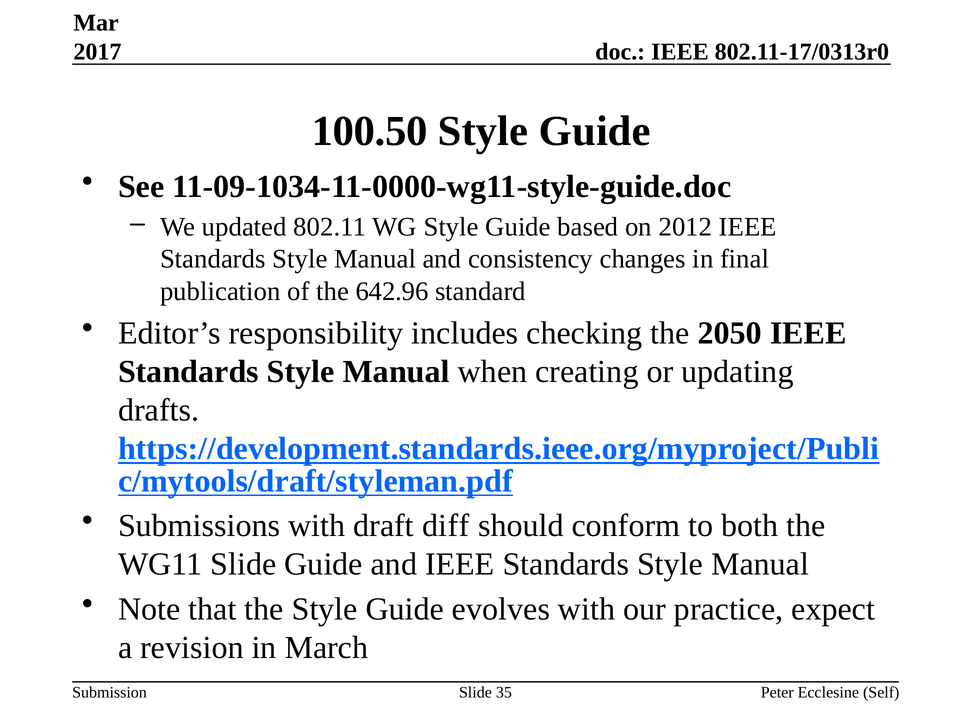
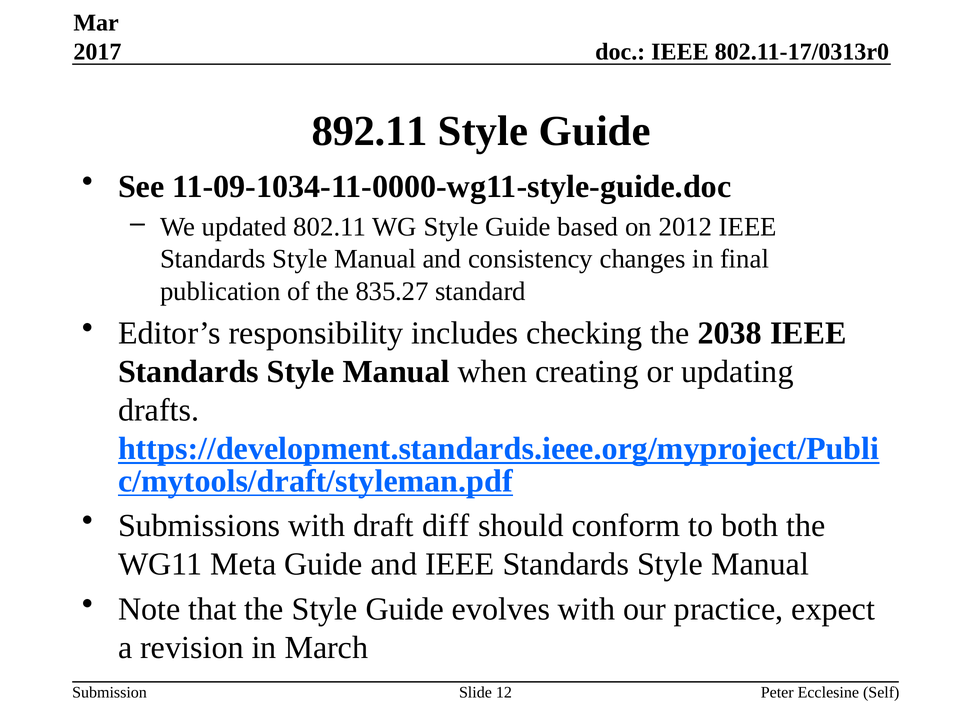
100.50: 100.50 -> 892.11
642.96: 642.96 -> 835.27
2050: 2050 -> 2038
WG11 Slide: Slide -> Meta
35: 35 -> 12
